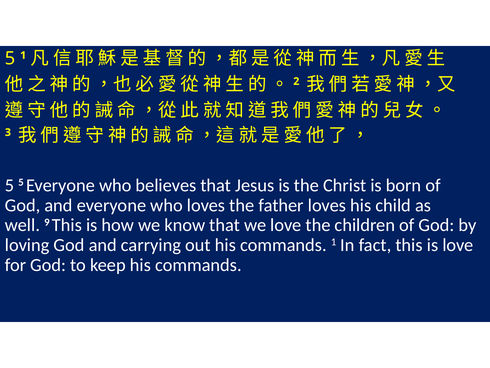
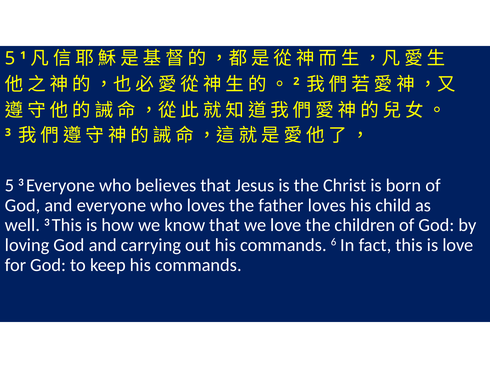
5 5: 5 -> 3
well 9: 9 -> 3
commands 1: 1 -> 6
